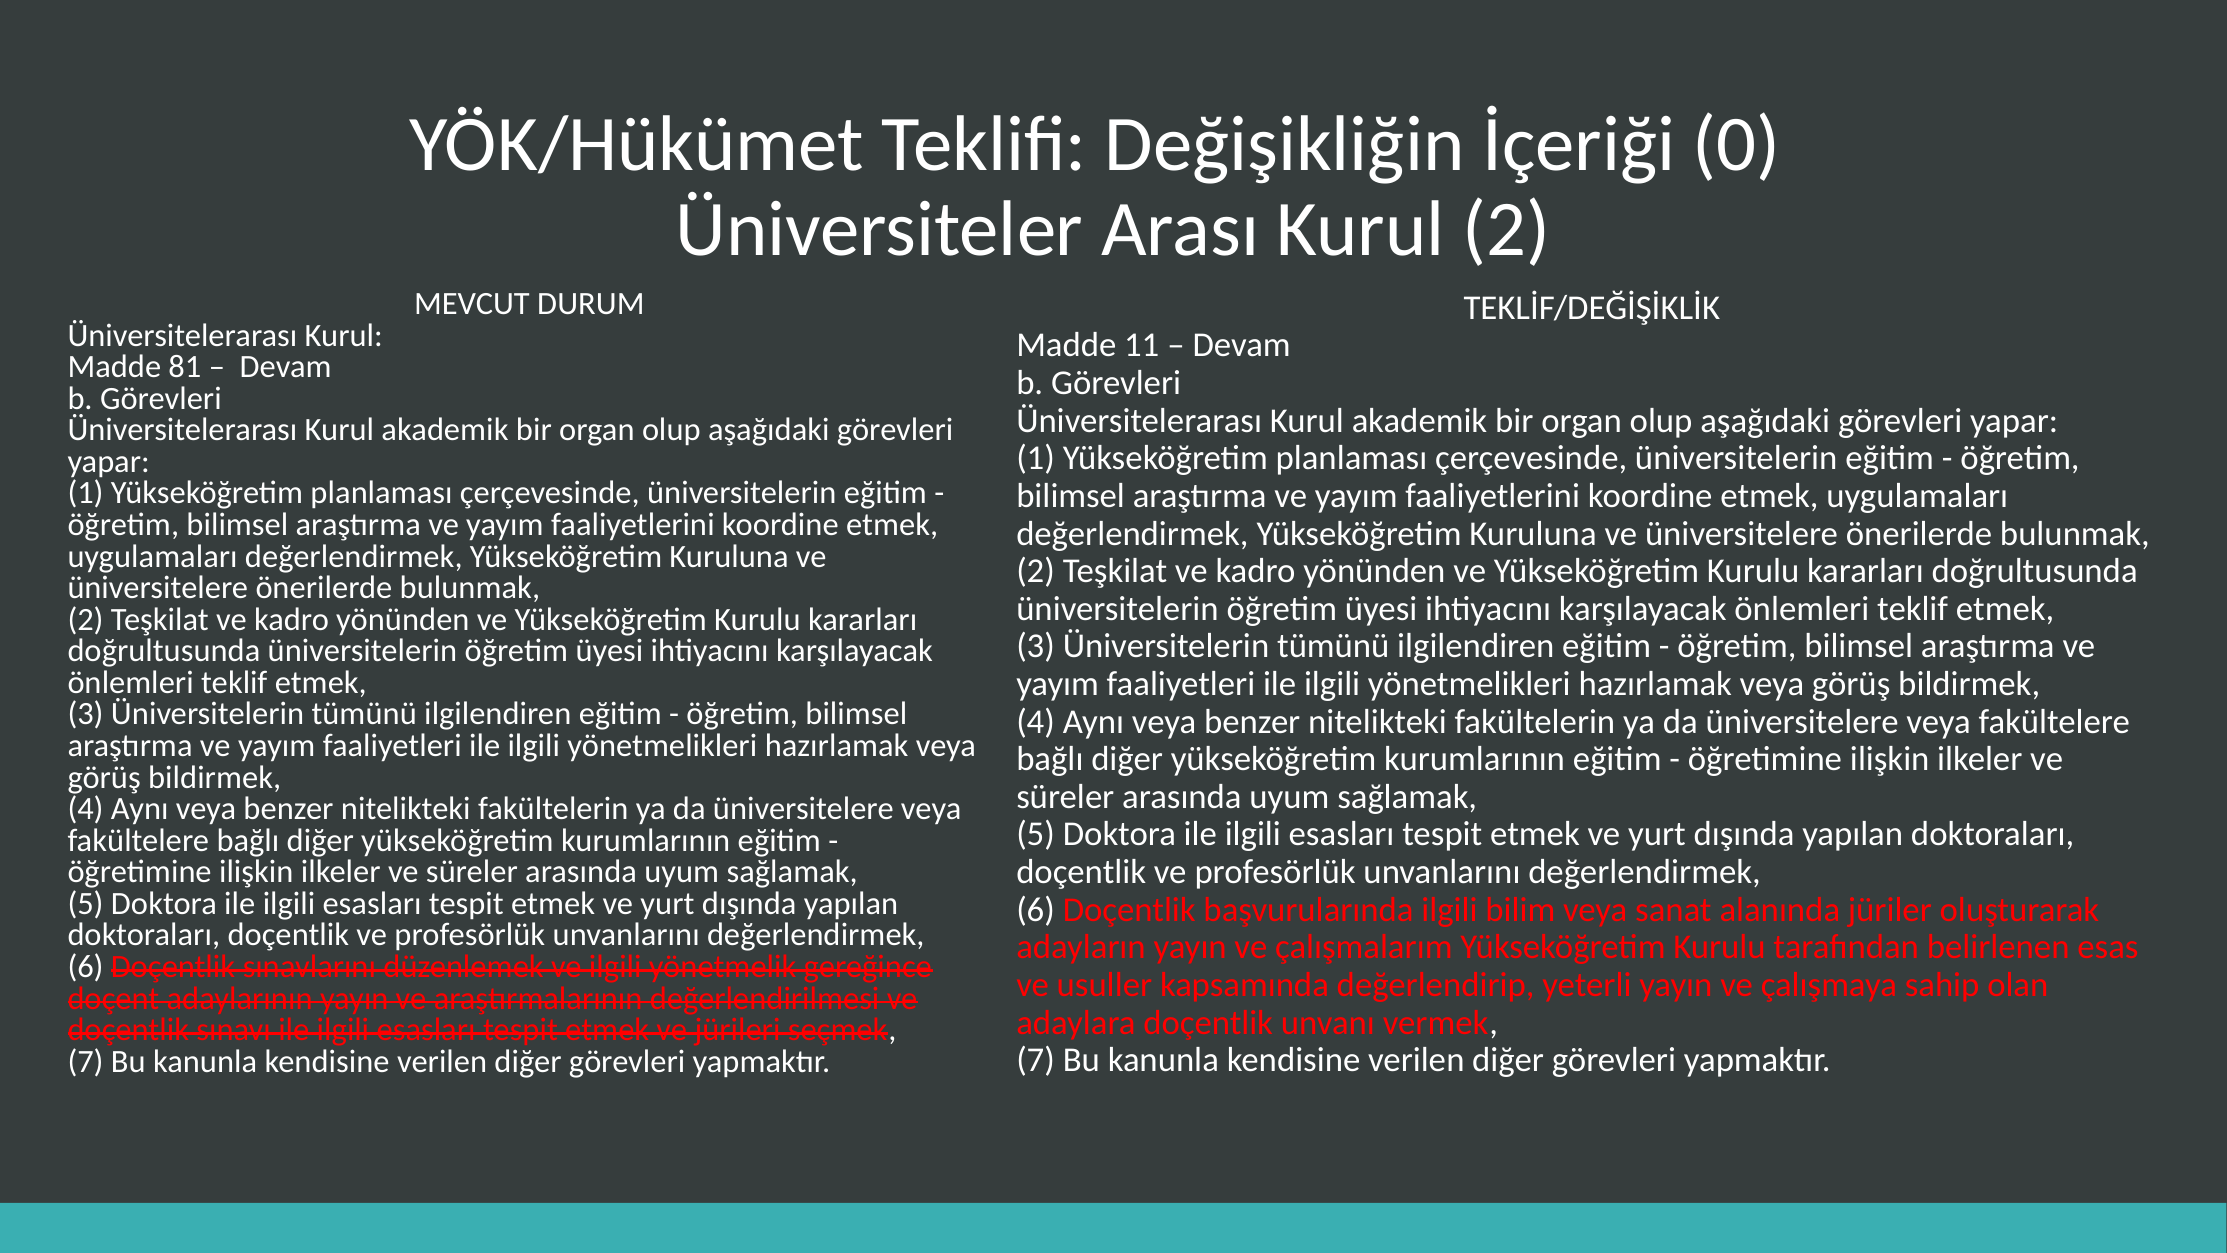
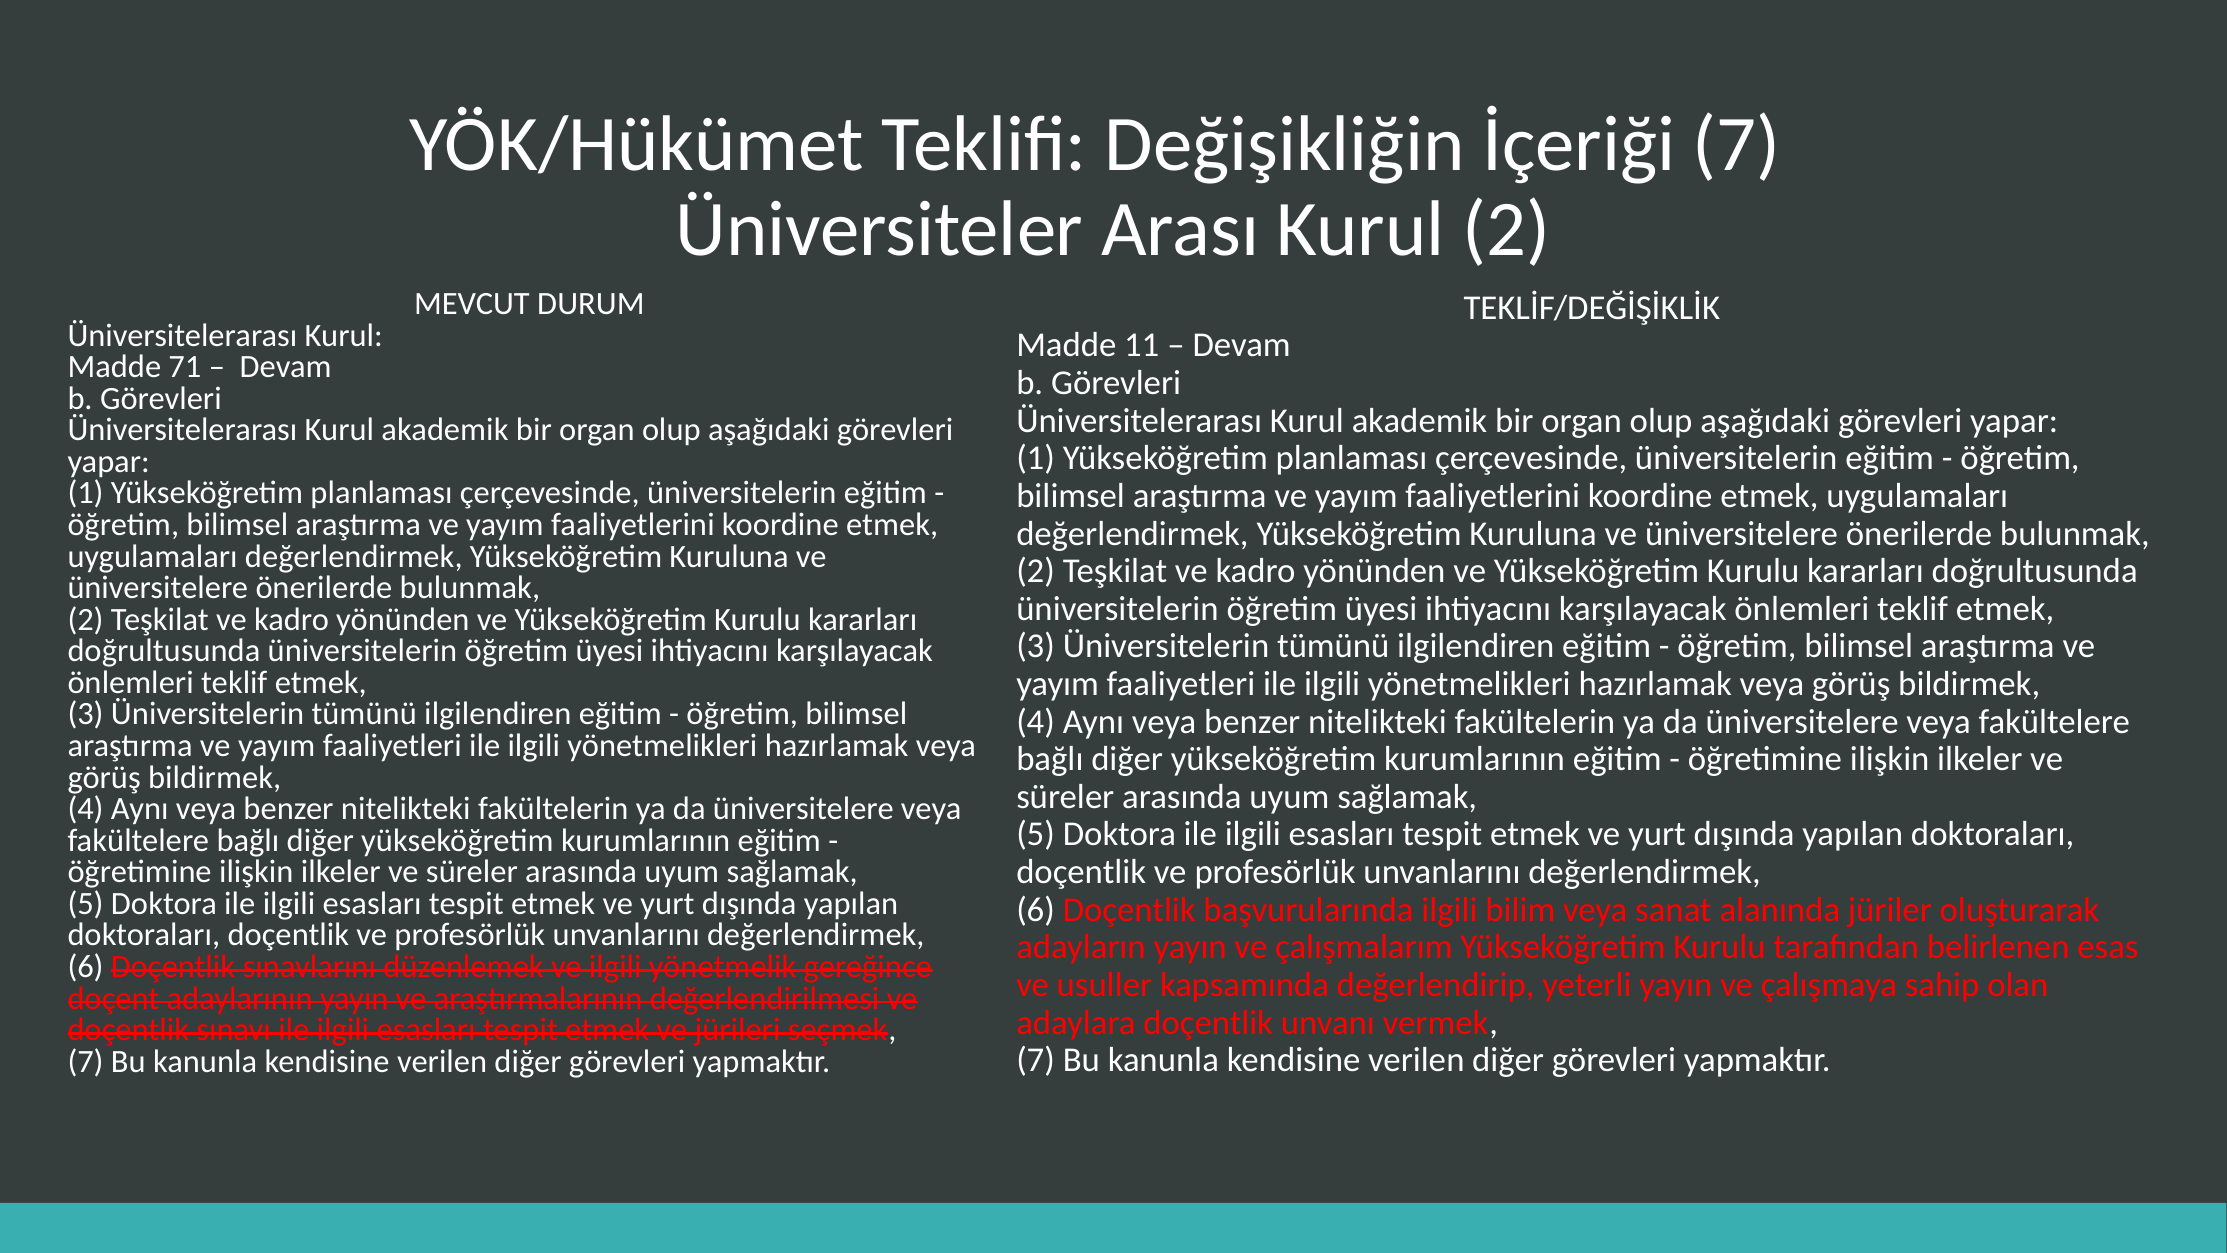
İçeriği 0: 0 -> 7
81: 81 -> 71
